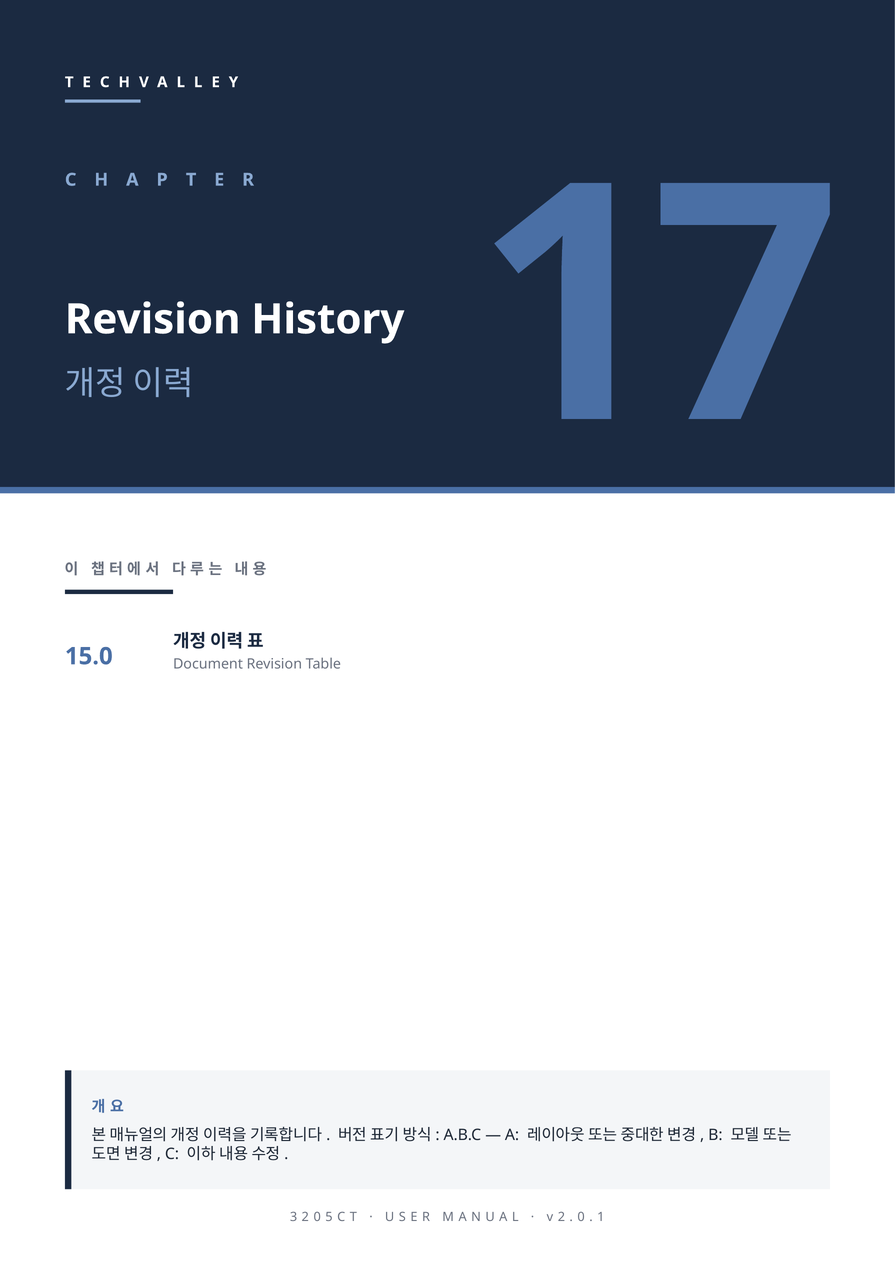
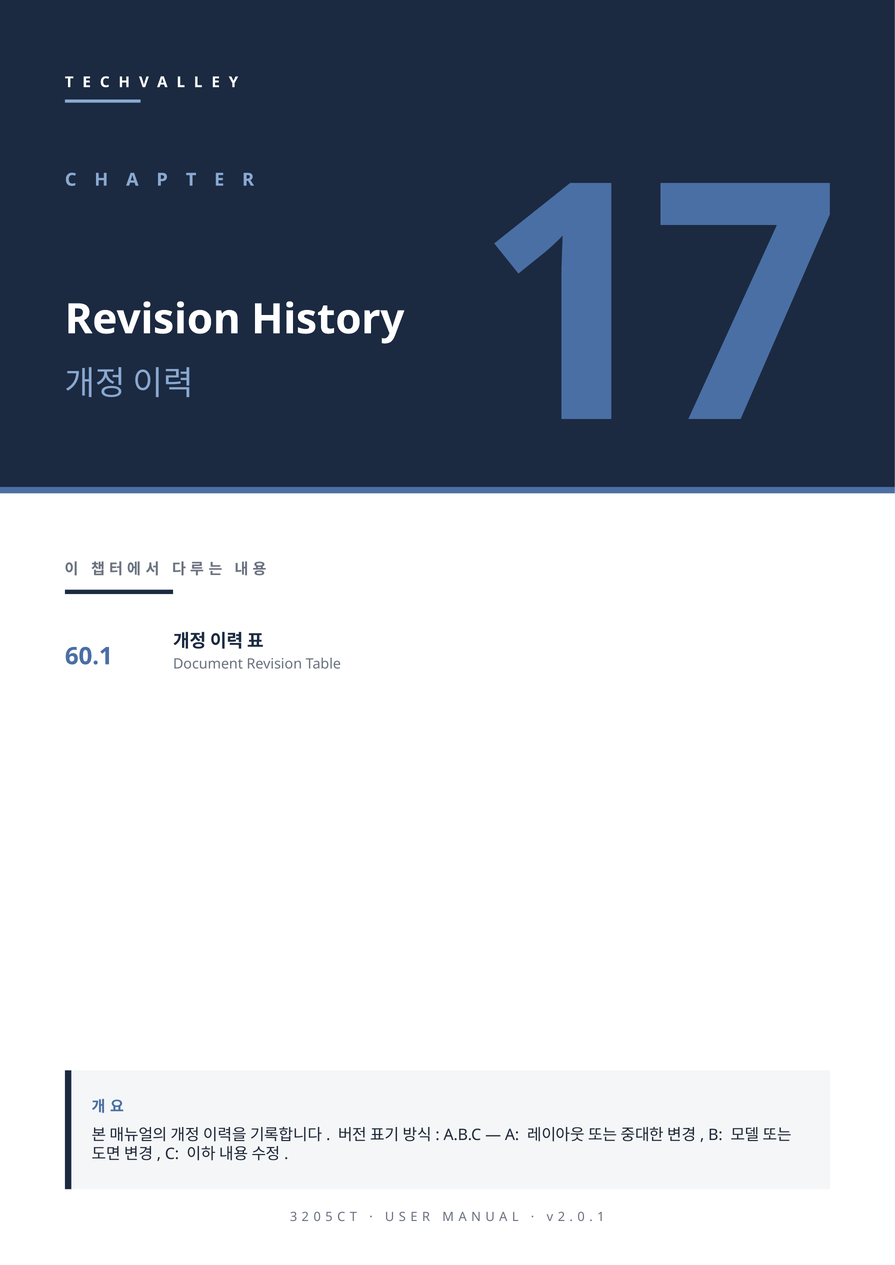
15.0: 15.0 -> 60.1
